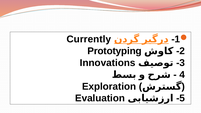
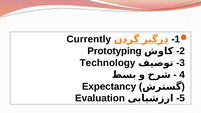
Innovations: Innovations -> Technology
Exploration: Exploration -> Expectancy
